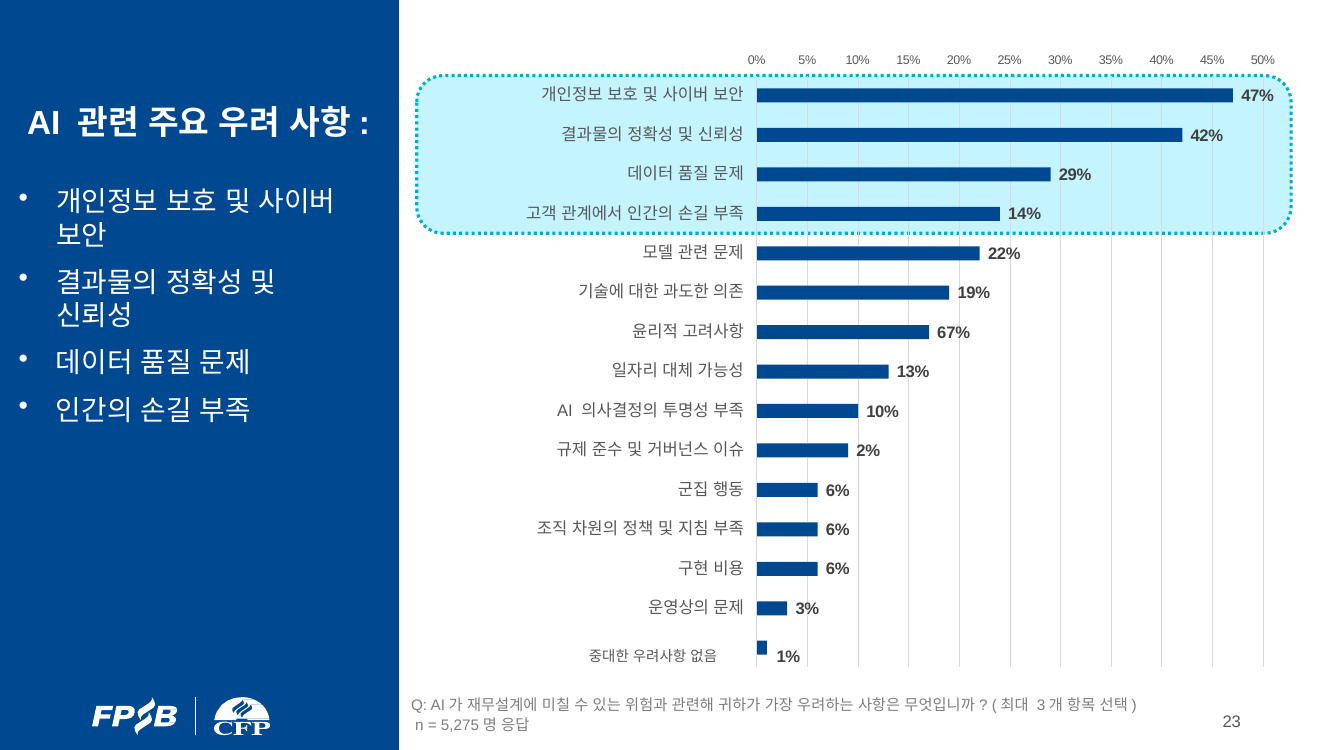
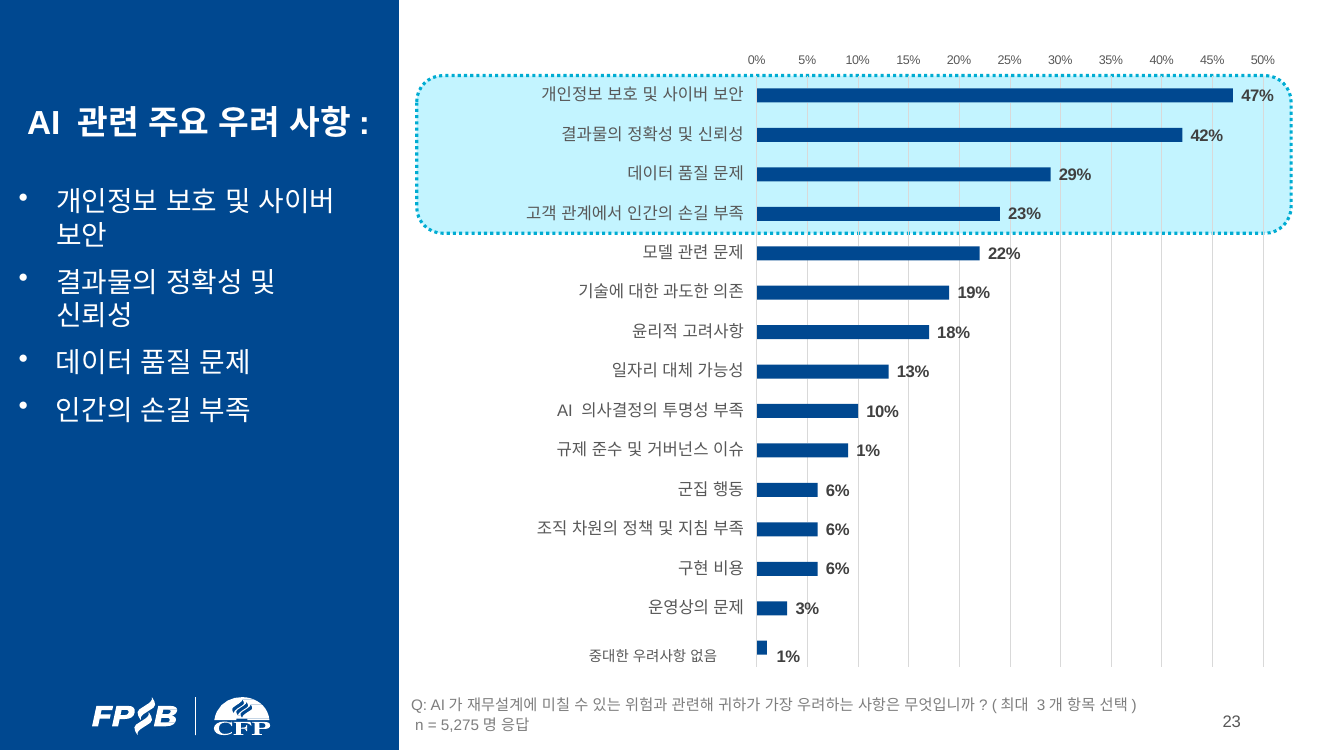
14%: 14% -> 23%
67%: 67% -> 18%
2% at (868, 451): 2% -> 1%
